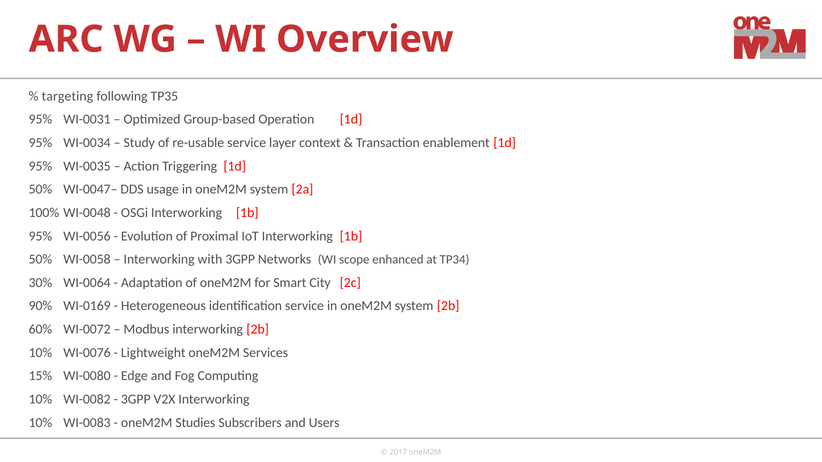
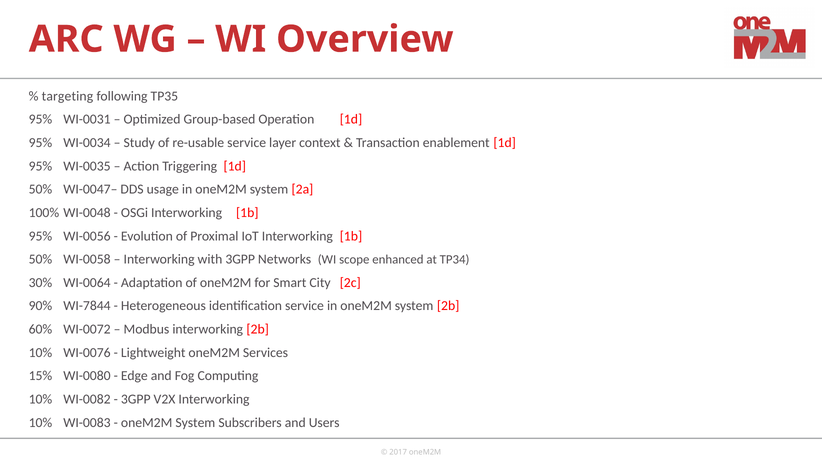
WI-0169: WI-0169 -> WI-7844
Studies at (195, 423): Studies -> System
